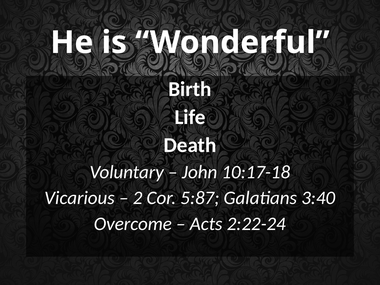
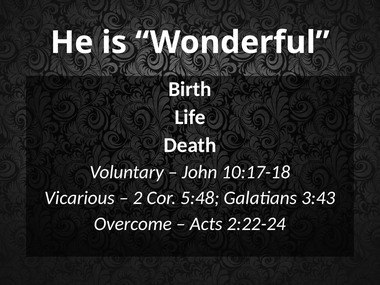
5:87: 5:87 -> 5:48
3:40: 3:40 -> 3:43
